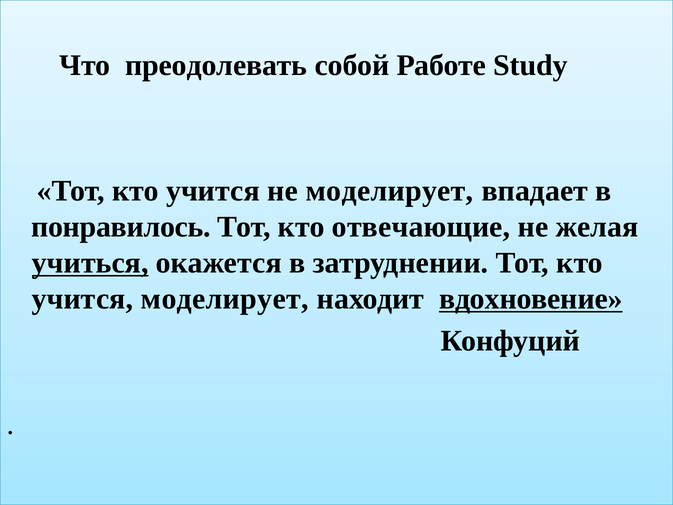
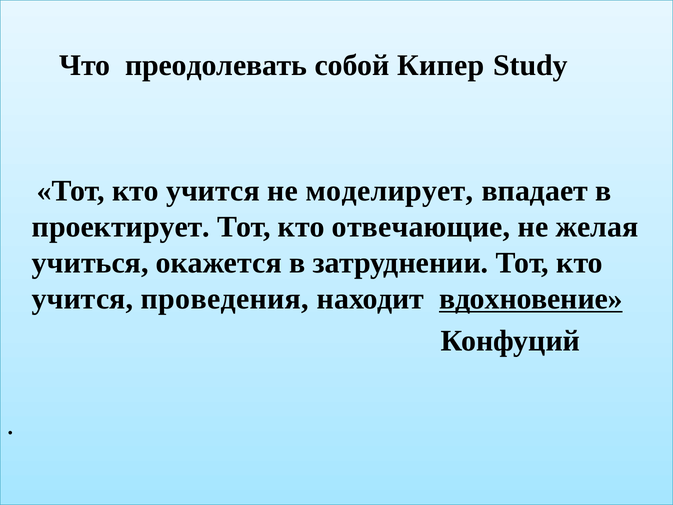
Работе: Работе -> Кипер
понравилось: понравилось -> проектирует
учиться underline: present -> none
учится моделирует: моделирует -> проведения
